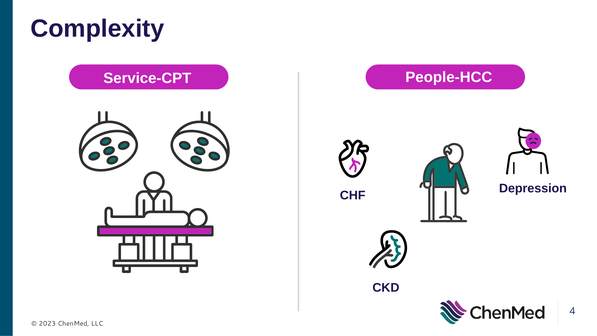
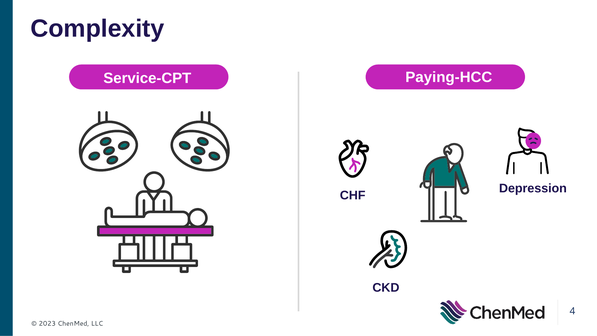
People-HCC: People-HCC -> Paying-HCC
